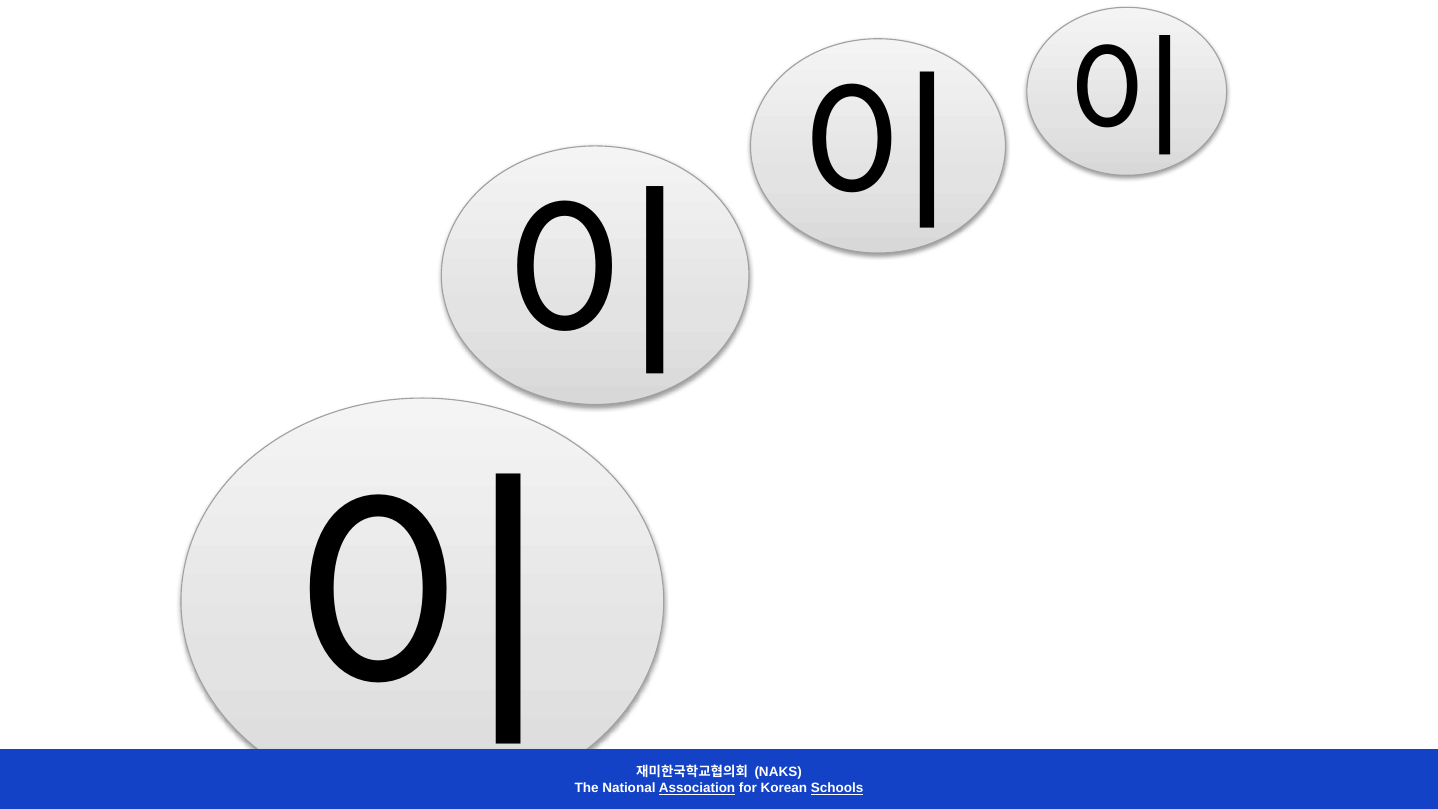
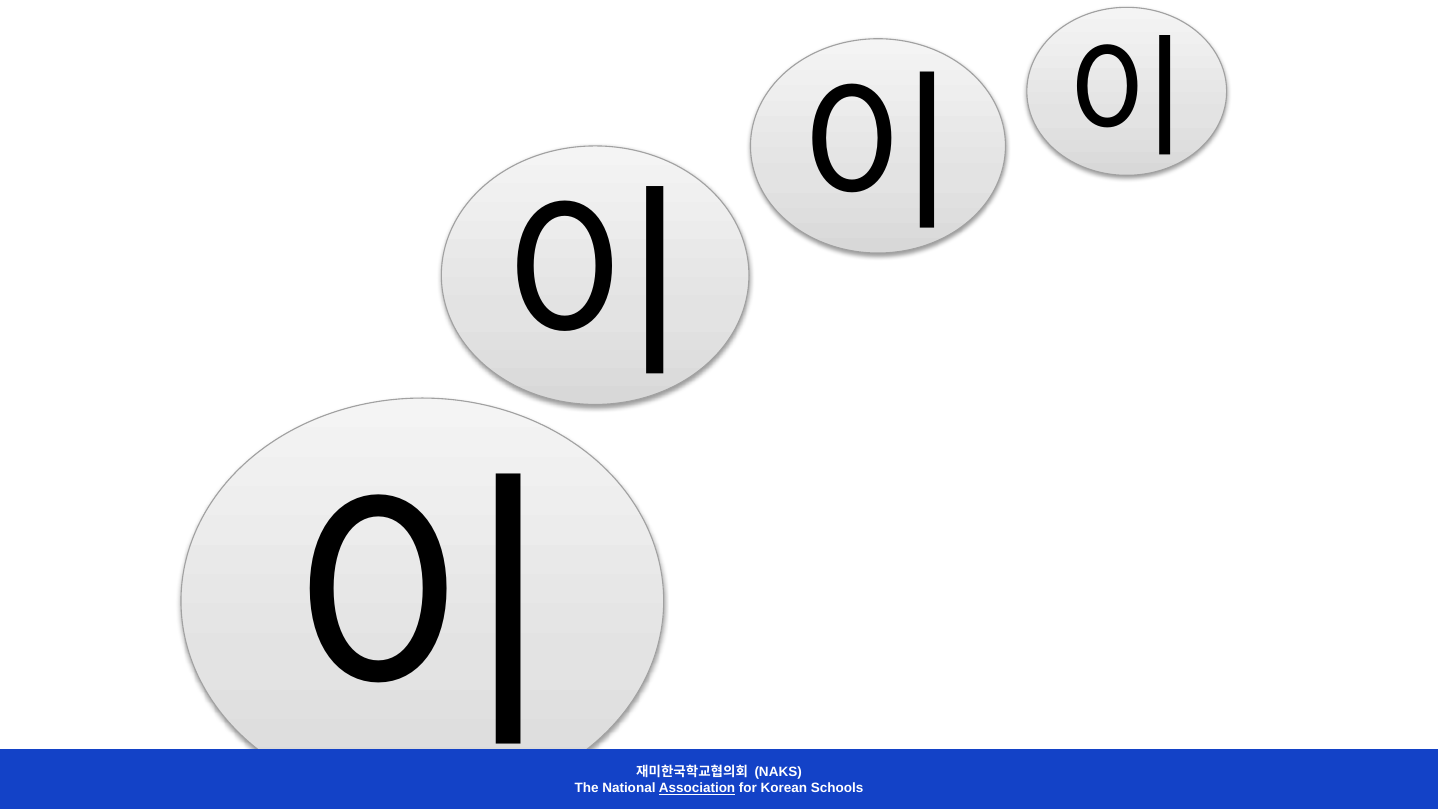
Schools underline: present -> none
